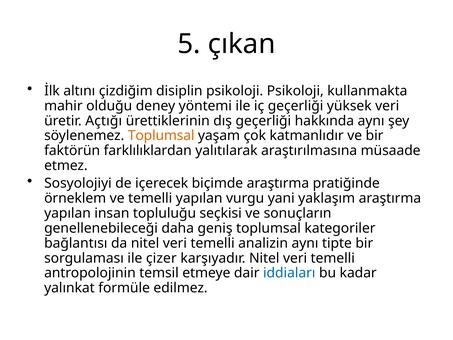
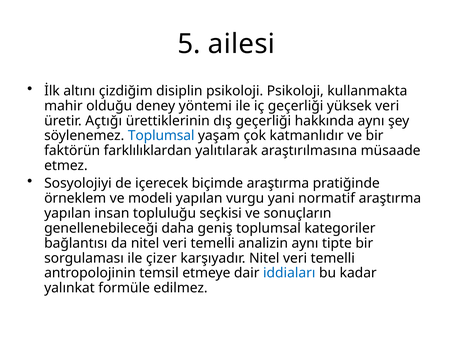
çıkan: çıkan -> ailesi
Toplumsal at (161, 136) colour: orange -> blue
ve temelli: temelli -> modeli
yaklaşım: yaklaşım -> normatif
